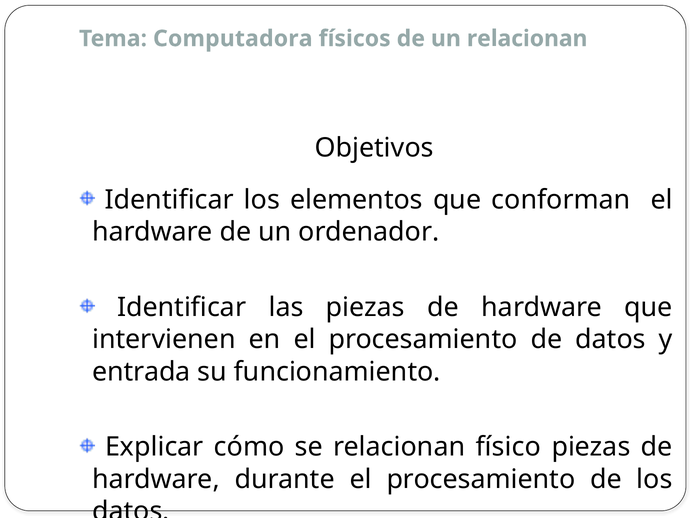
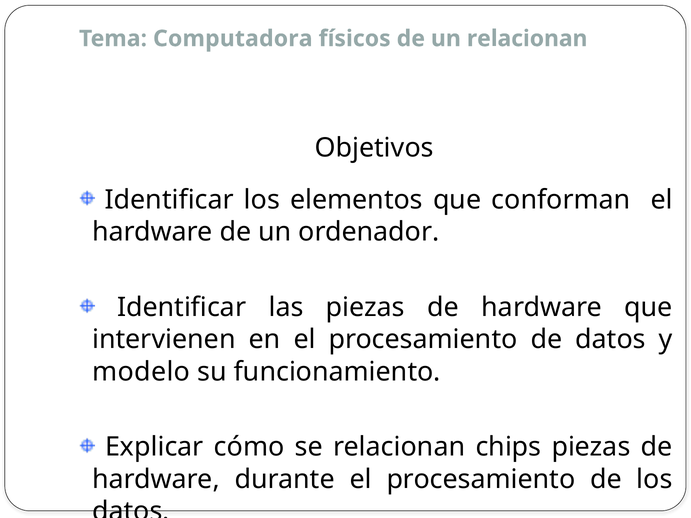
entrada: entrada -> modelo
físico: físico -> chips
